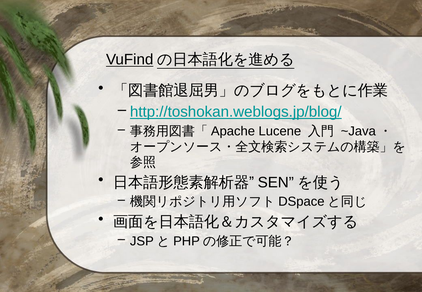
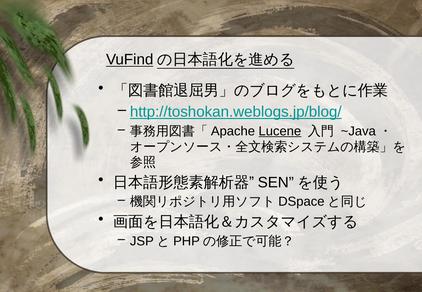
Lucene underline: none -> present
